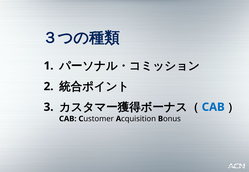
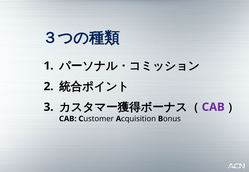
CAB at (213, 107) colour: blue -> purple
